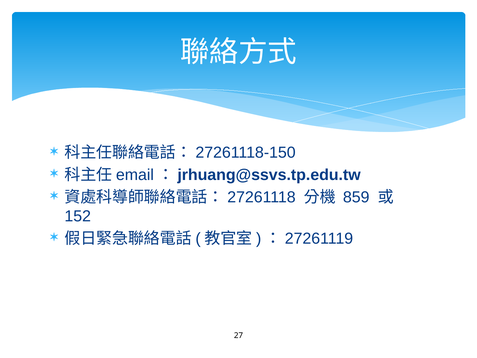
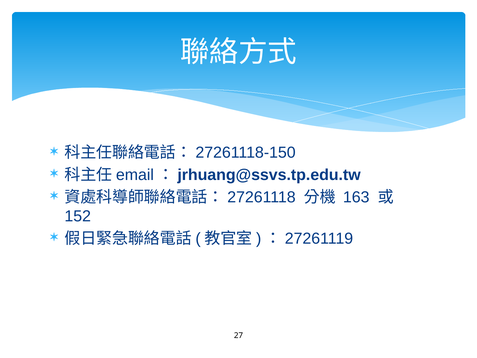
859: 859 -> 163
